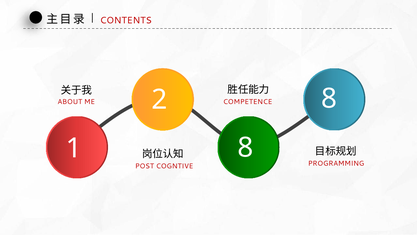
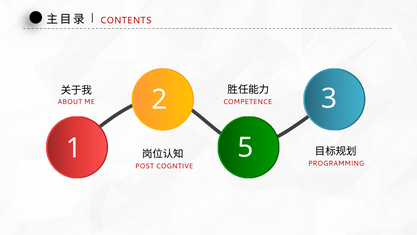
2 8: 8 -> 3
1 8: 8 -> 5
